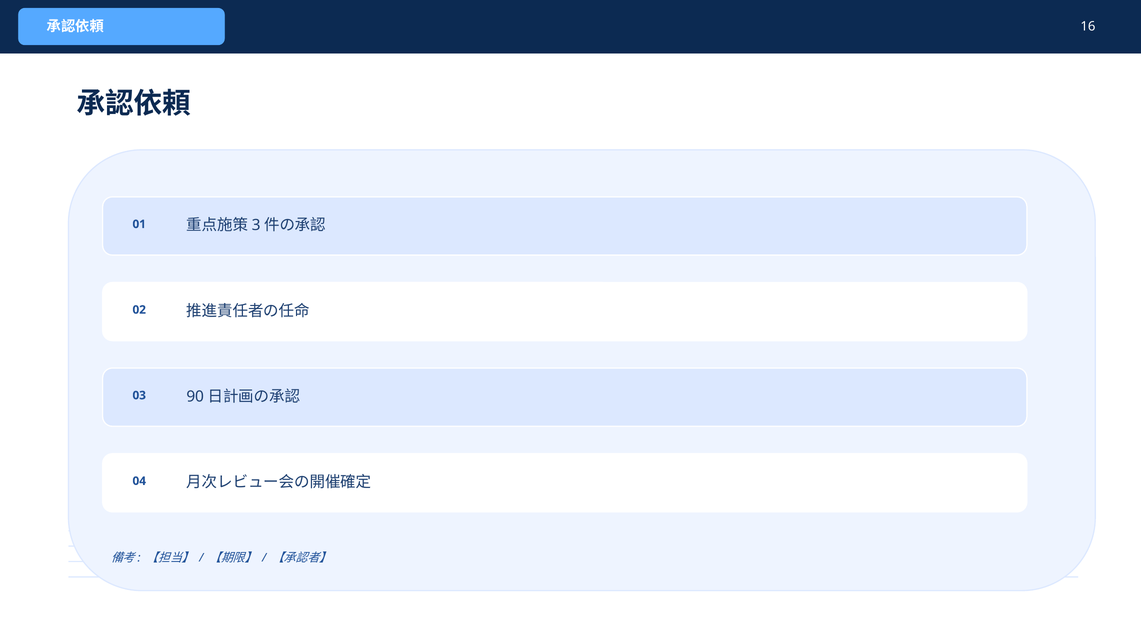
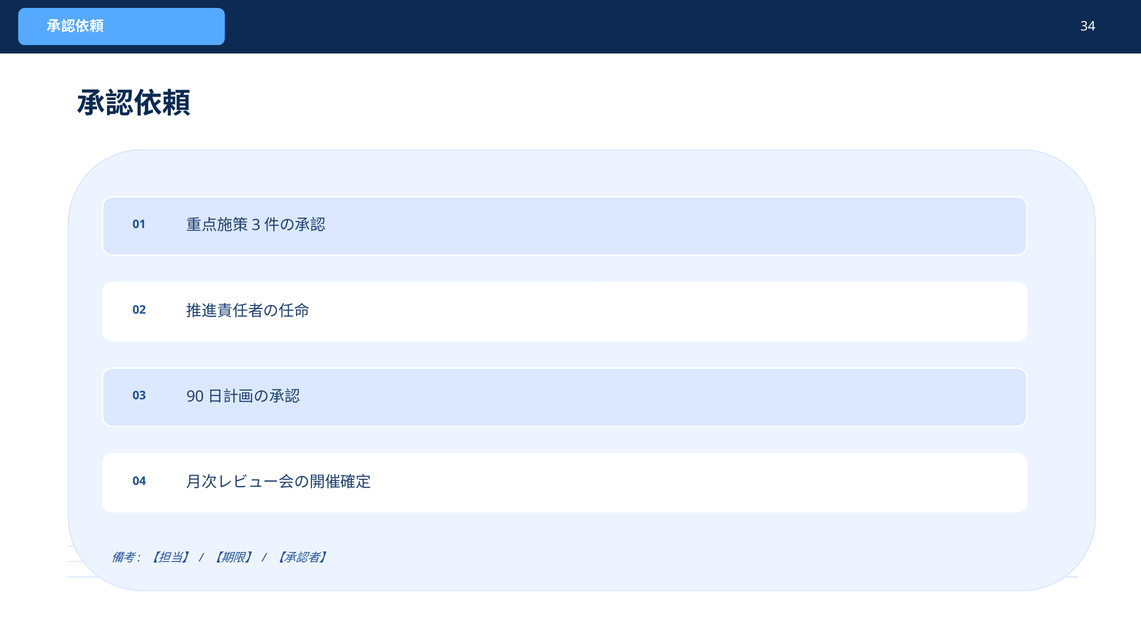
16: 16 -> 34
